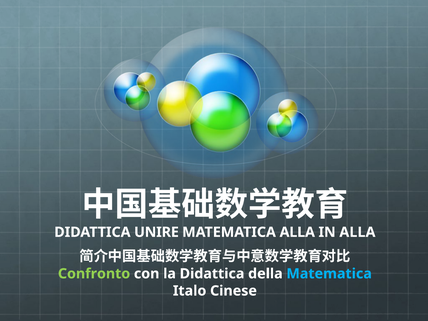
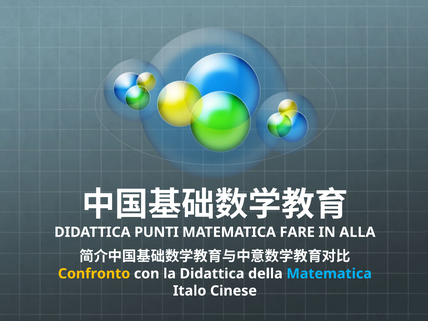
UNIRE: UNIRE -> PUNTI
MATEMATICA ALLA: ALLA -> FARE
Confronto colour: light green -> yellow
